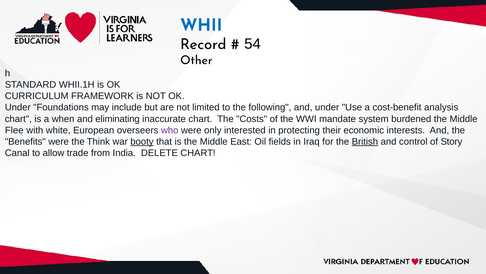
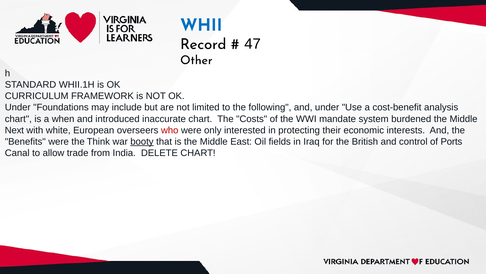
54: 54 -> 47
eliminating: eliminating -> introduced
Flee: Flee -> Next
who colour: purple -> red
British underline: present -> none
Story: Story -> Ports
